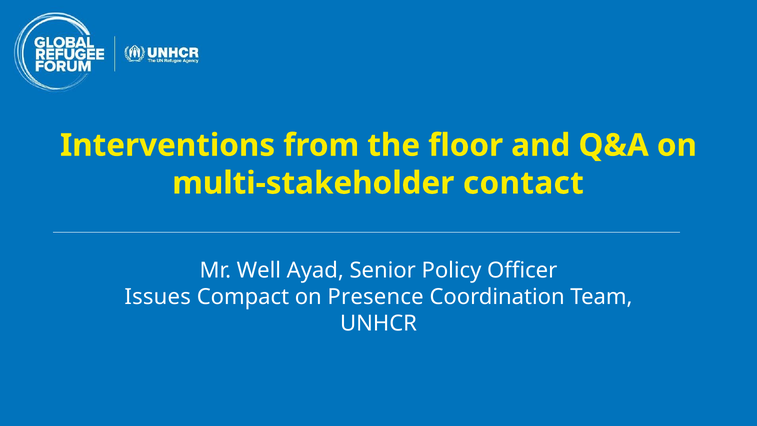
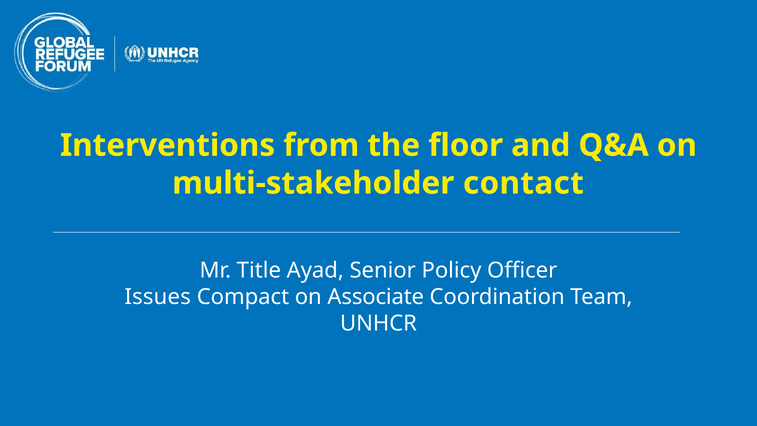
Well: Well -> Title
Presence: Presence -> Associate
